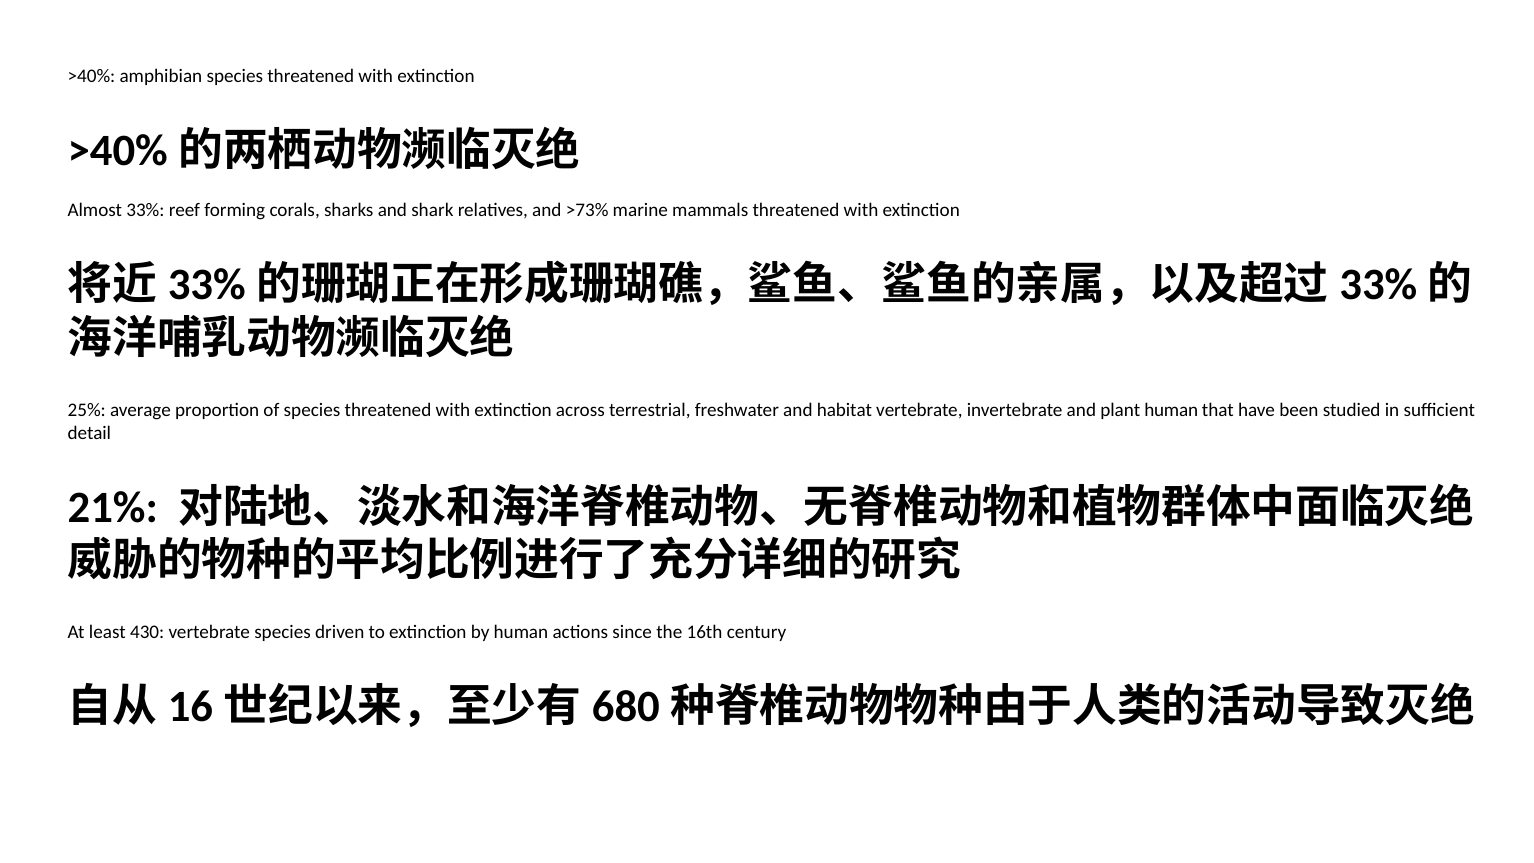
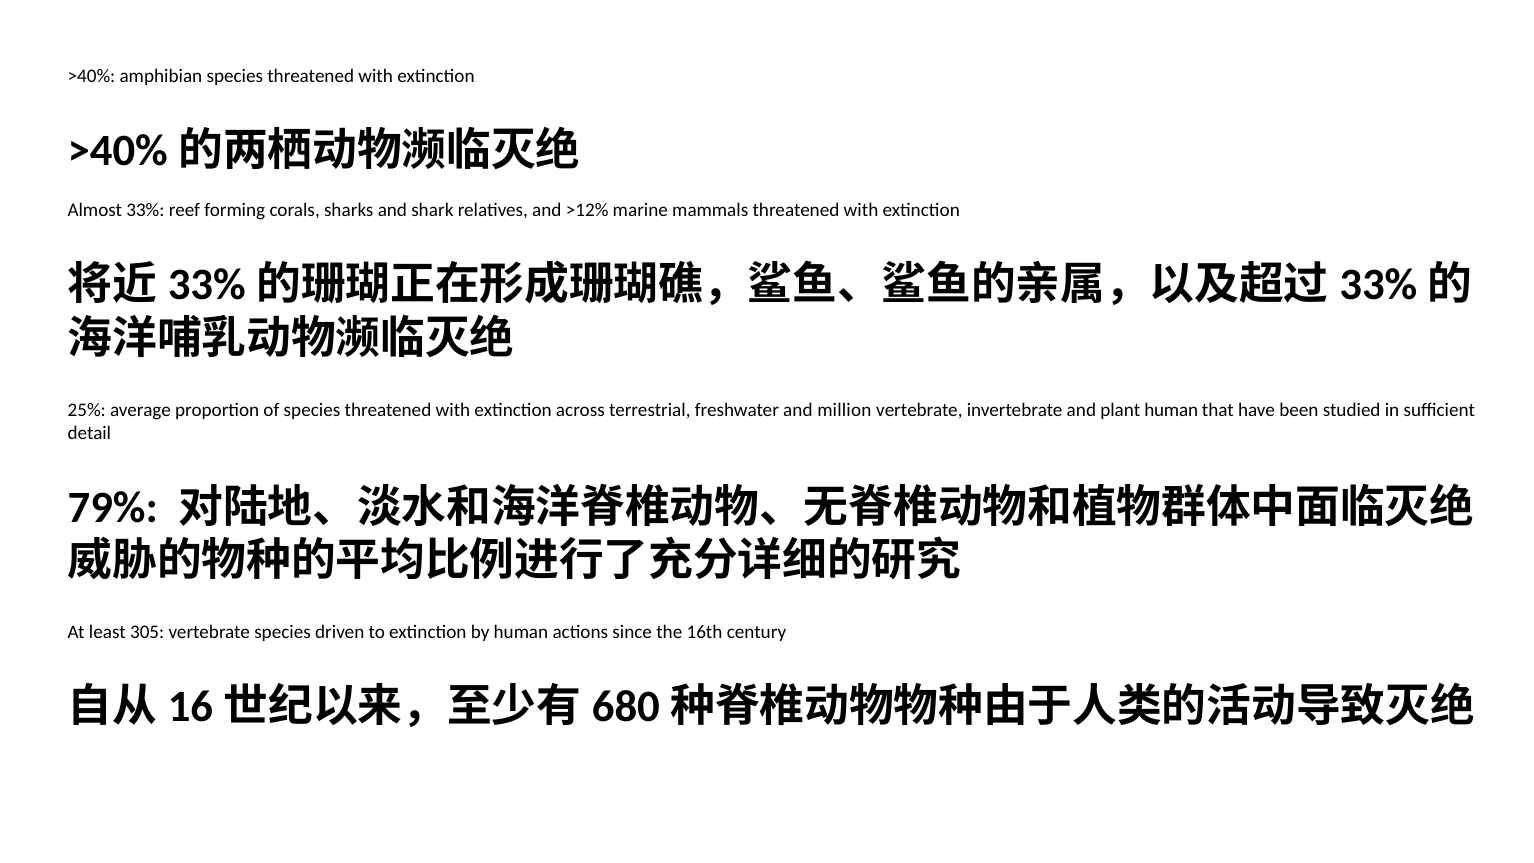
>73%: >73% -> >12%
habitat: habitat -> million
21%: 21% -> 79%
430: 430 -> 305
